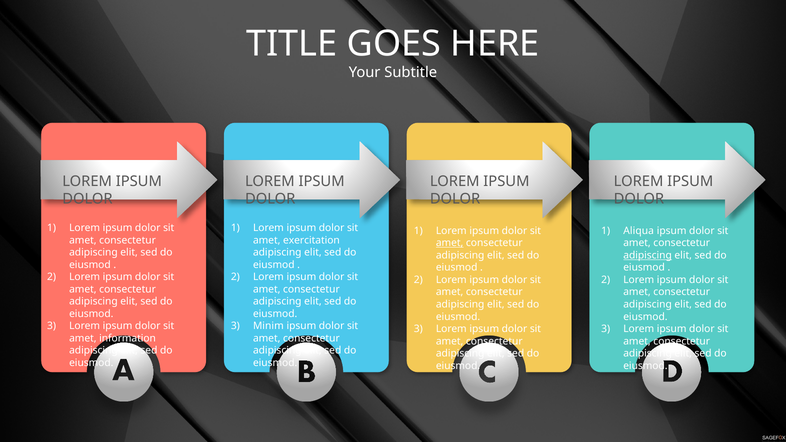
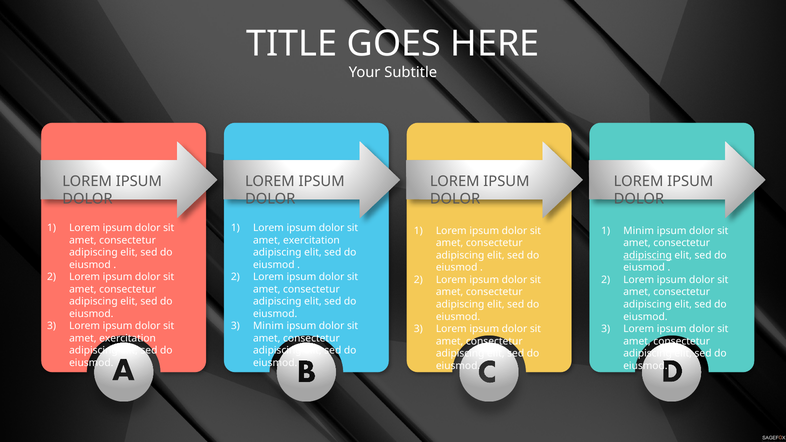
Aliqua at (639, 231): Aliqua -> Minim
amet at (450, 243) underline: present -> none
information at (128, 338): information -> exercitation
